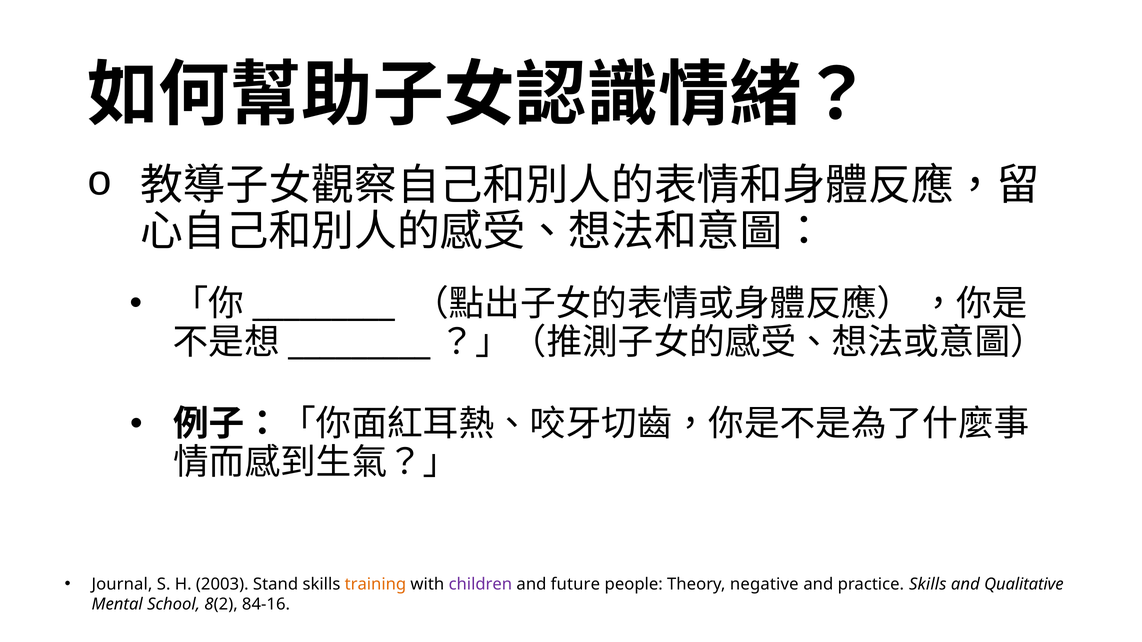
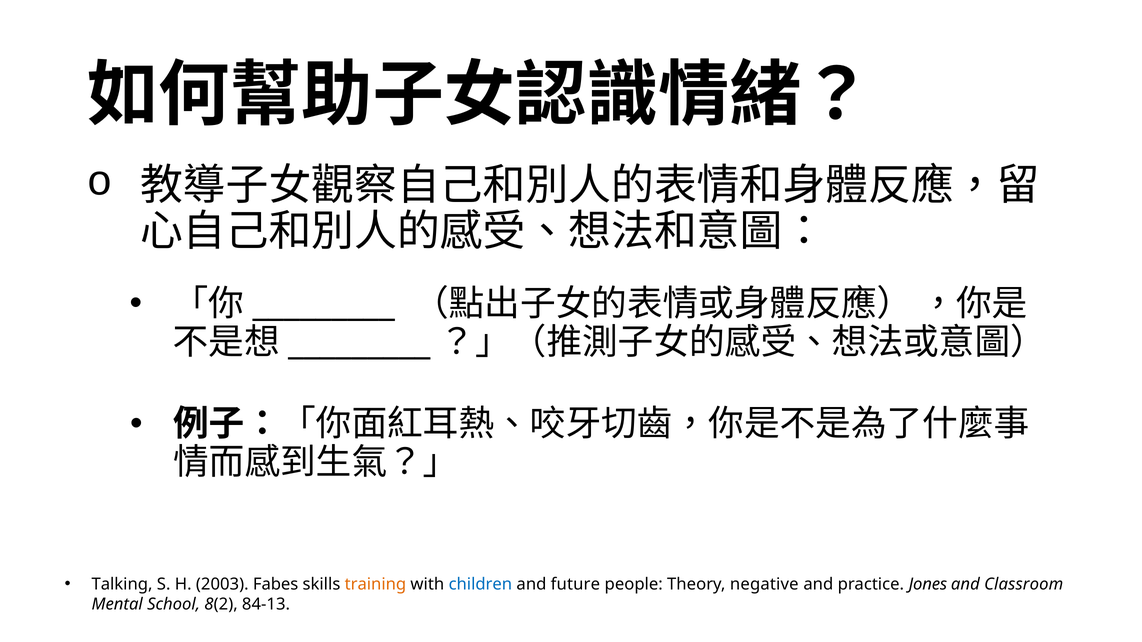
Journal: Journal -> Talking
Stand: Stand -> Fabes
children colour: purple -> blue
practice Skills: Skills -> Jones
Qualitative: Qualitative -> Classroom
84-16: 84-16 -> 84-13
